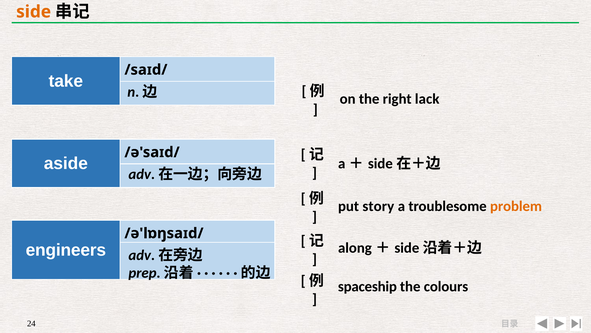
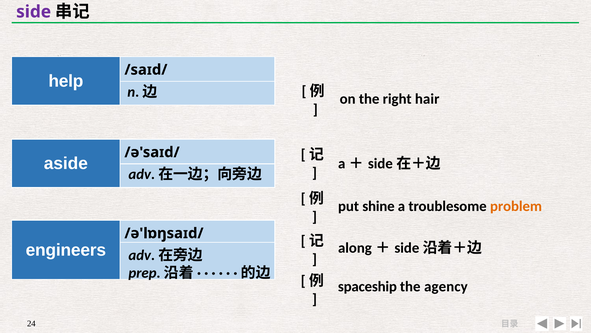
side colour: orange -> purple
take: take -> help
lack: lack -> hair
story: story -> shine
colours: colours -> agency
